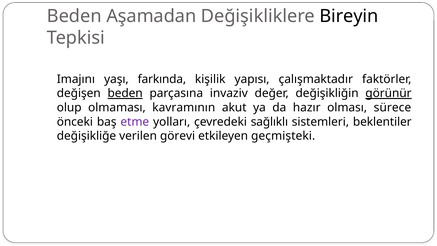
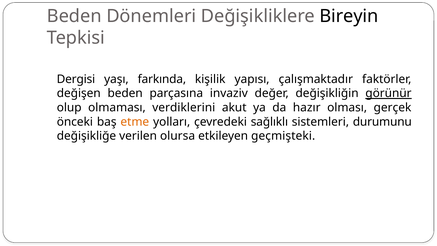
Aşamadan: Aşamadan -> Dönemleri
Imajını: Imajını -> Dergisi
beden at (125, 93) underline: present -> none
kavramının: kavramının -> verdiklerini
sürece: sürece -> gerçek
etme colour: purple -> orange
beklentiler: beklentiler -> durumunu
görevi: görevi -> olursa
